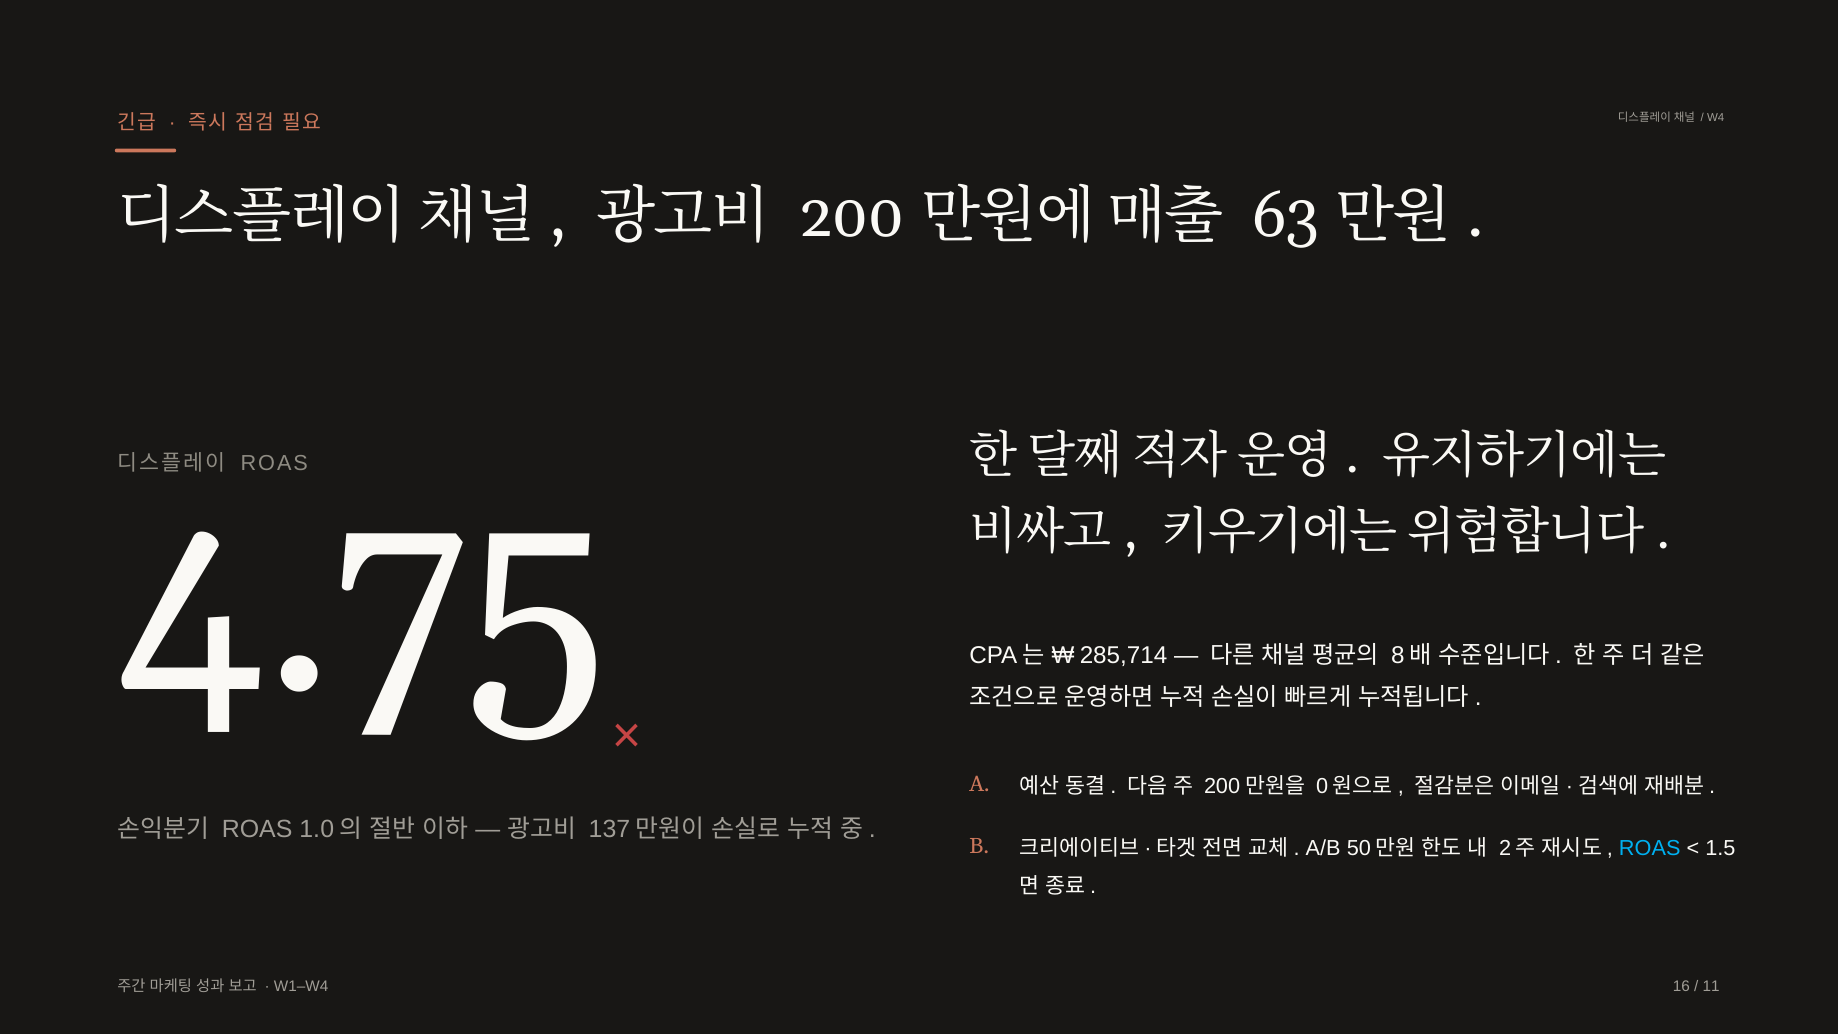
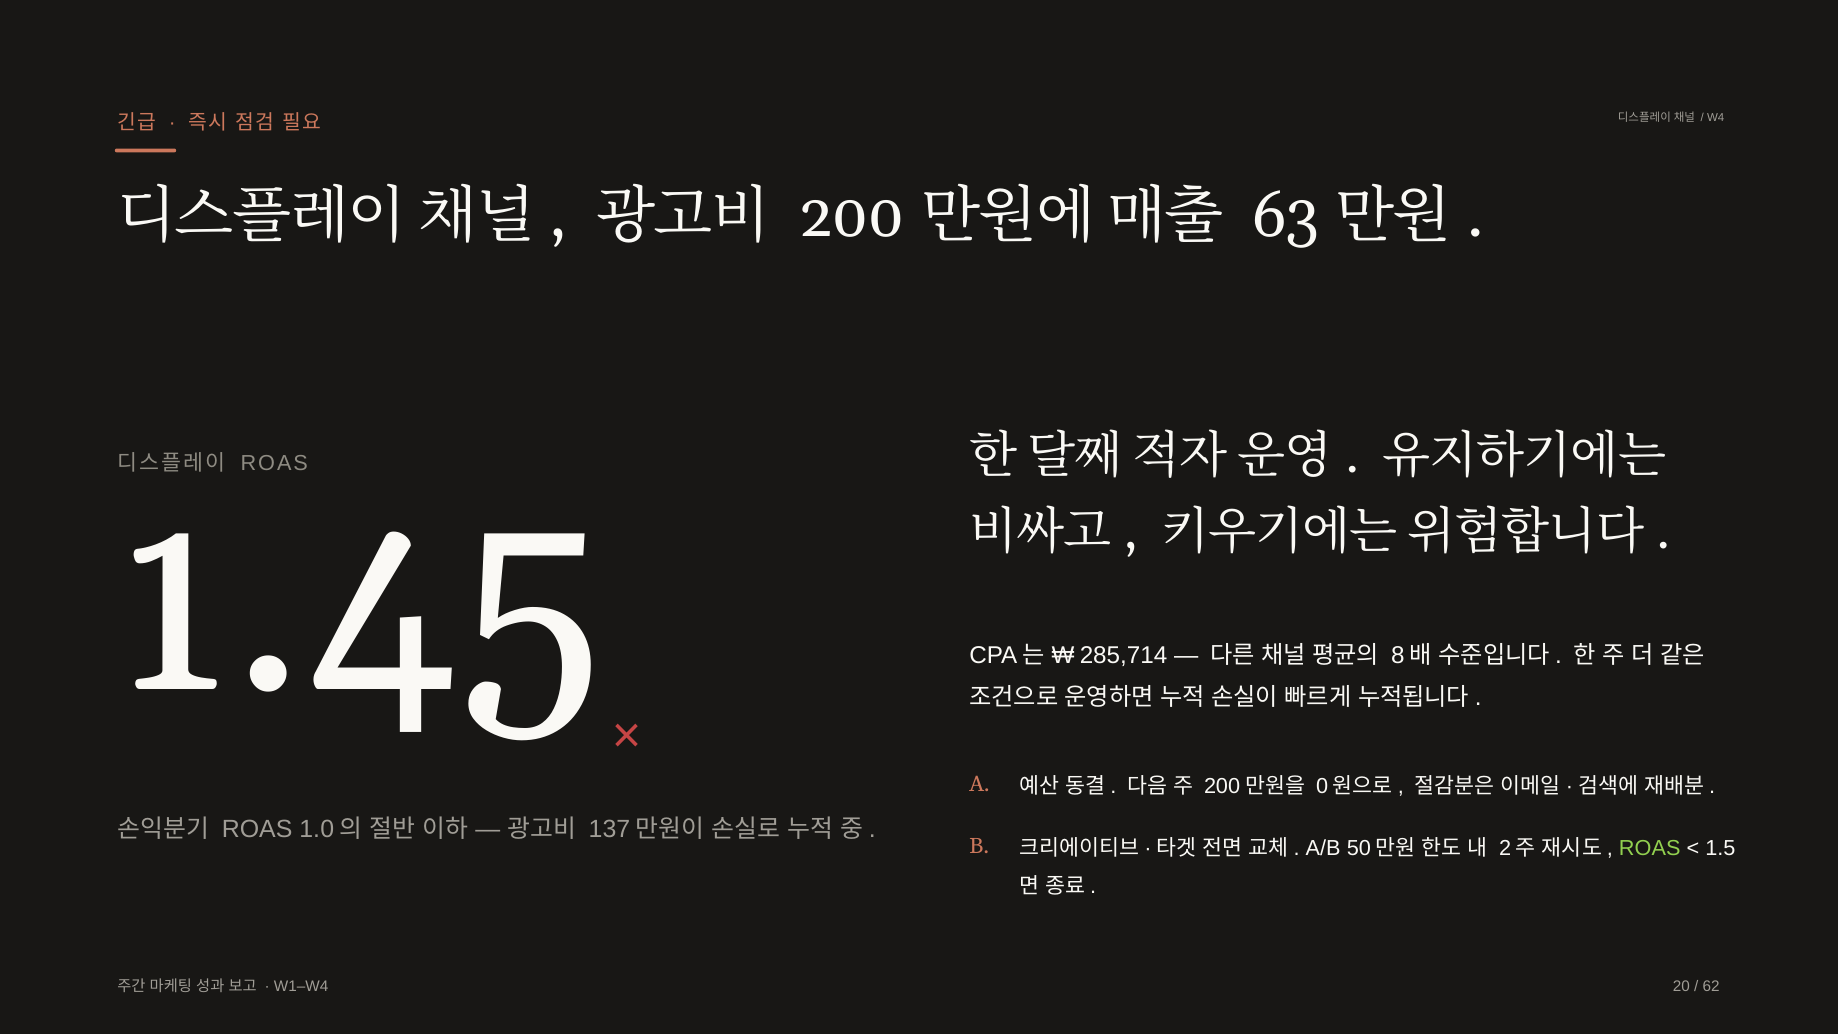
4.75: 4.75 -> 1.45
ROAS at (1650, 848) colour: light blue -> light green
16: 16 -> 20
11: 11 -> 62
